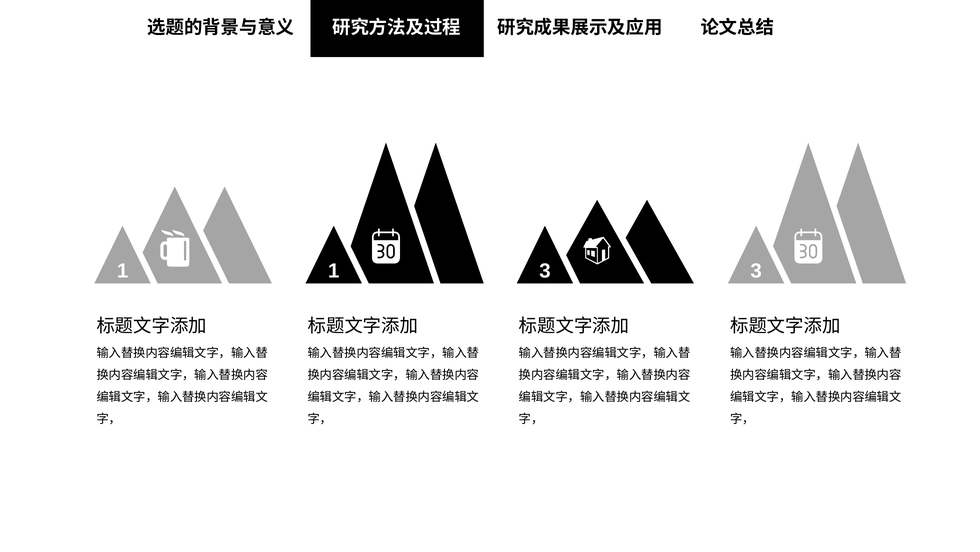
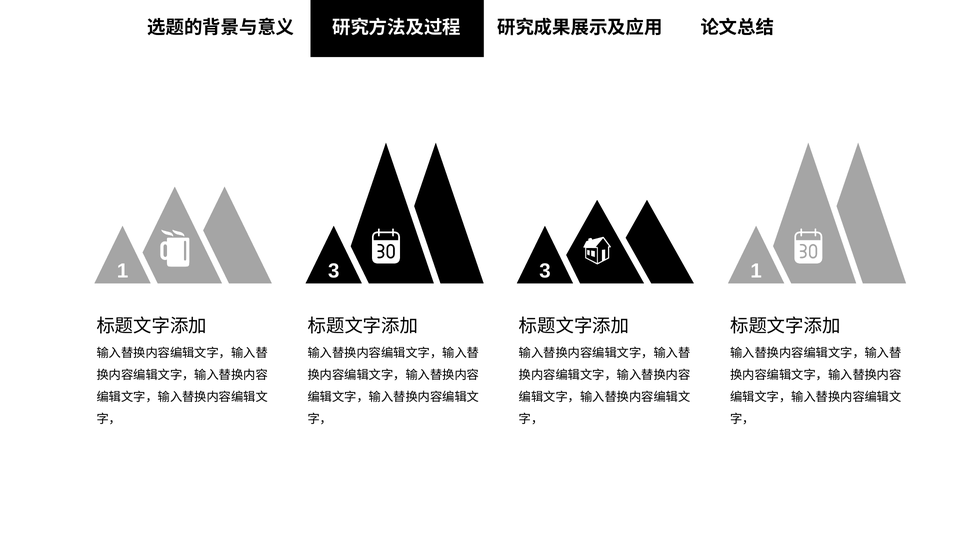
1 1: 1 -> 3
3 3: 3 -> 1
